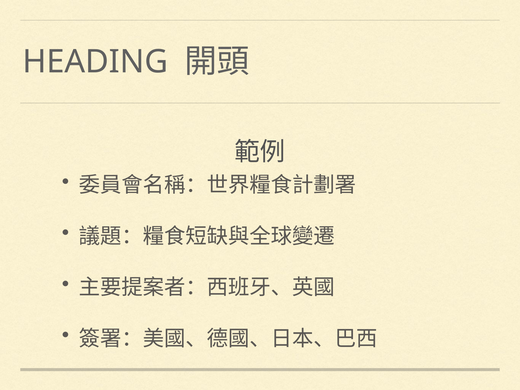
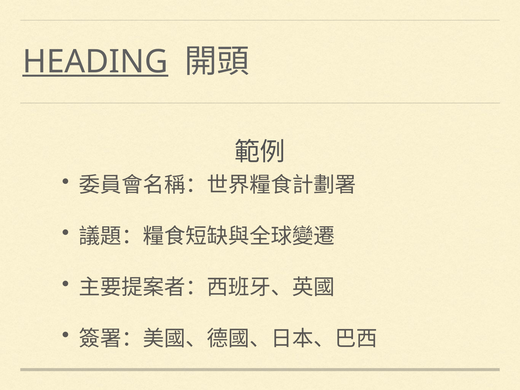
HEADING underline: none -> present
